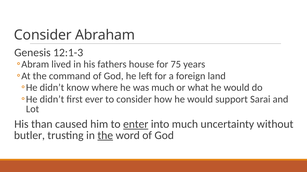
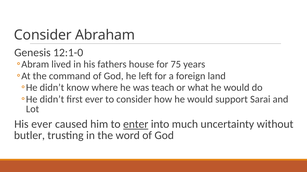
12:1-3: 12:1-3 -> 12:1-0
was much: much -> teach
His than: than -> ever
the at (105, 136) underline: present -> none
